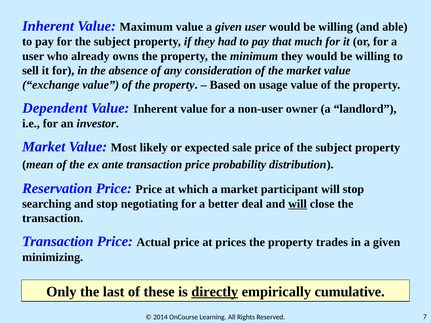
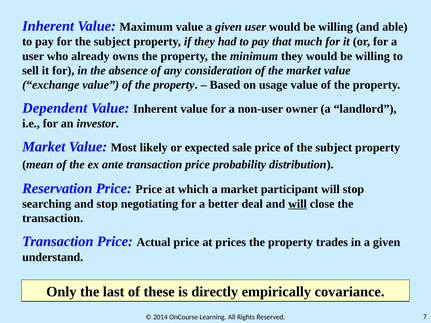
minimizing: minimizing -> understand
directly underline: present -> none
cumulative: cumulative -> covariance
